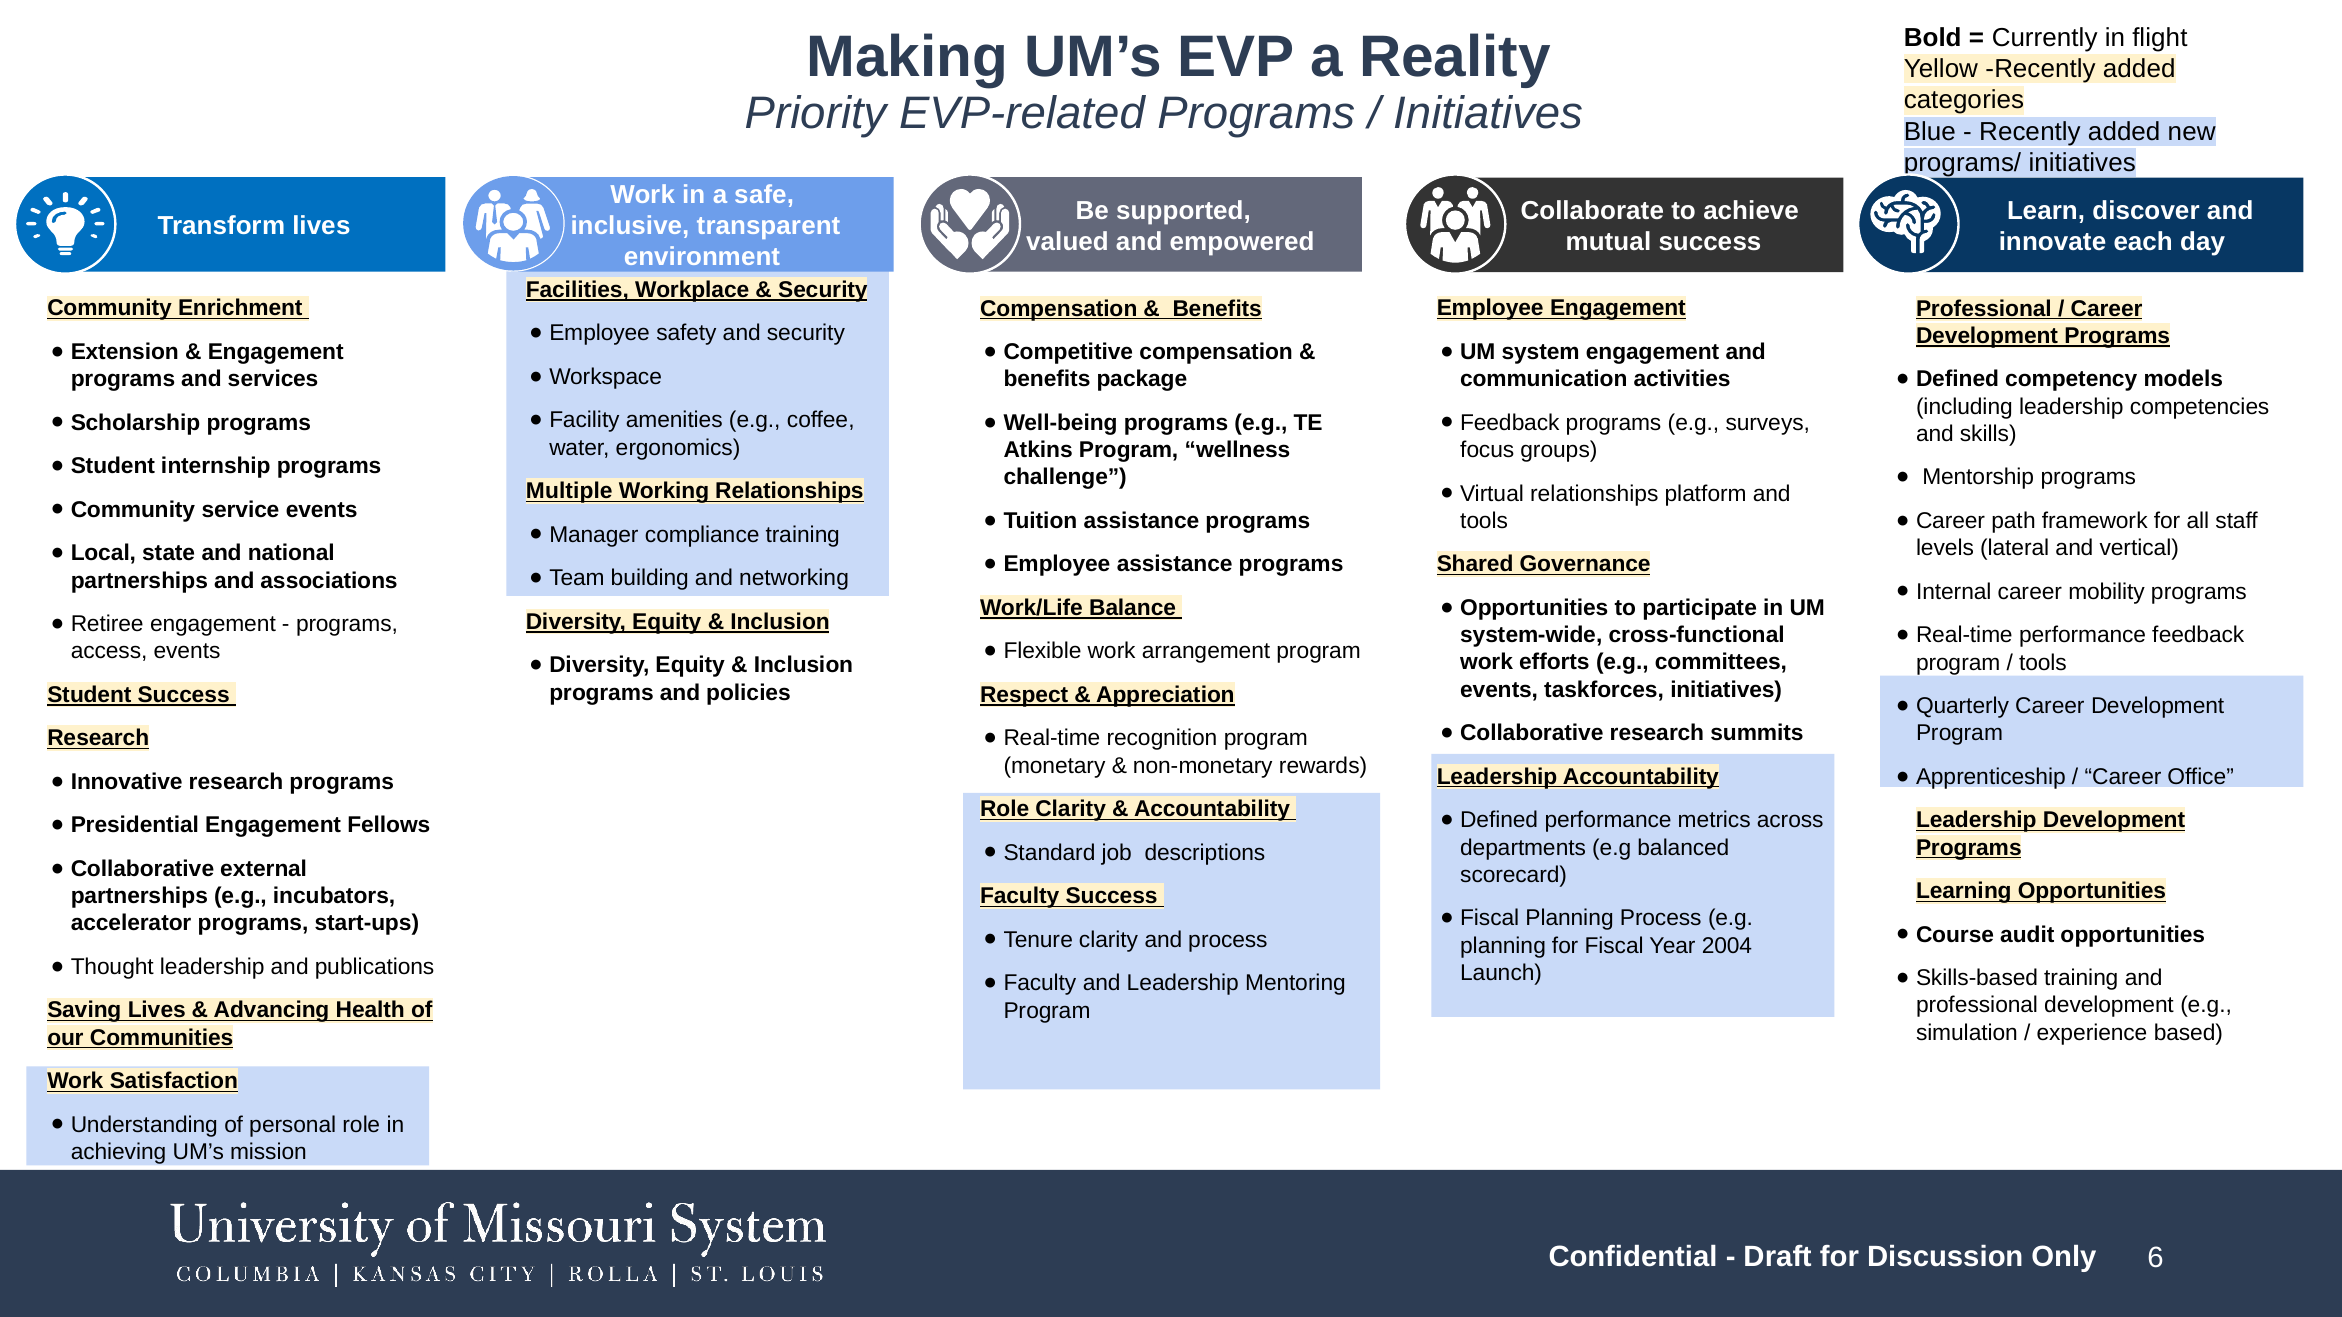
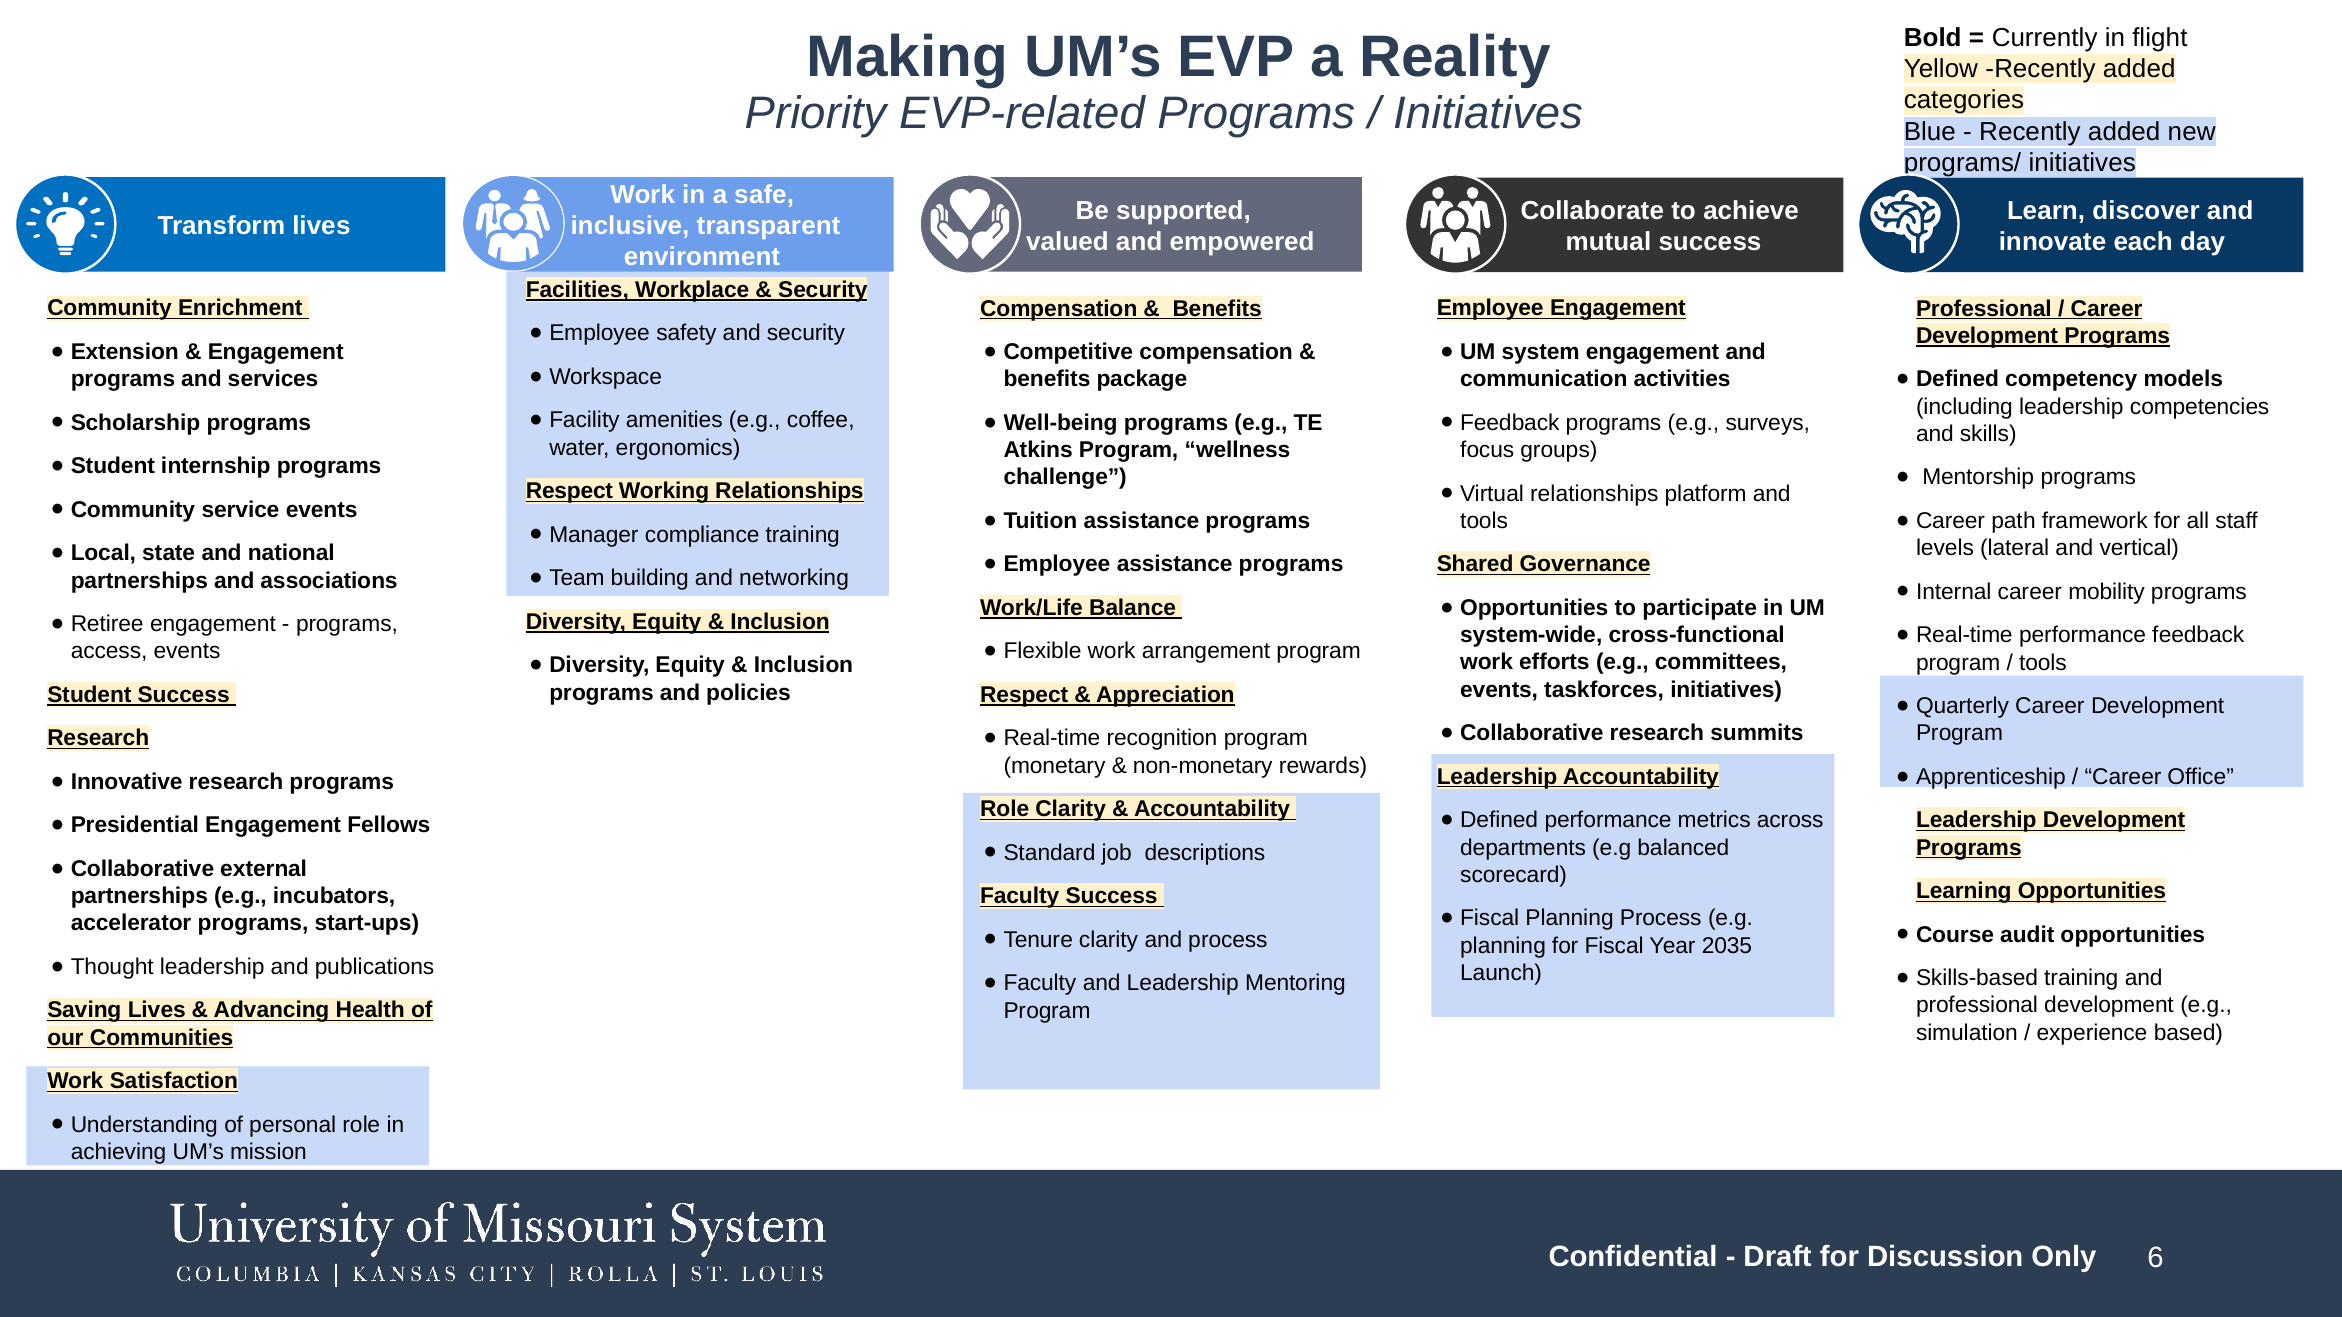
Multiple at (569, 491): Multiple -> Respect
2004: 2004 -> 2035
